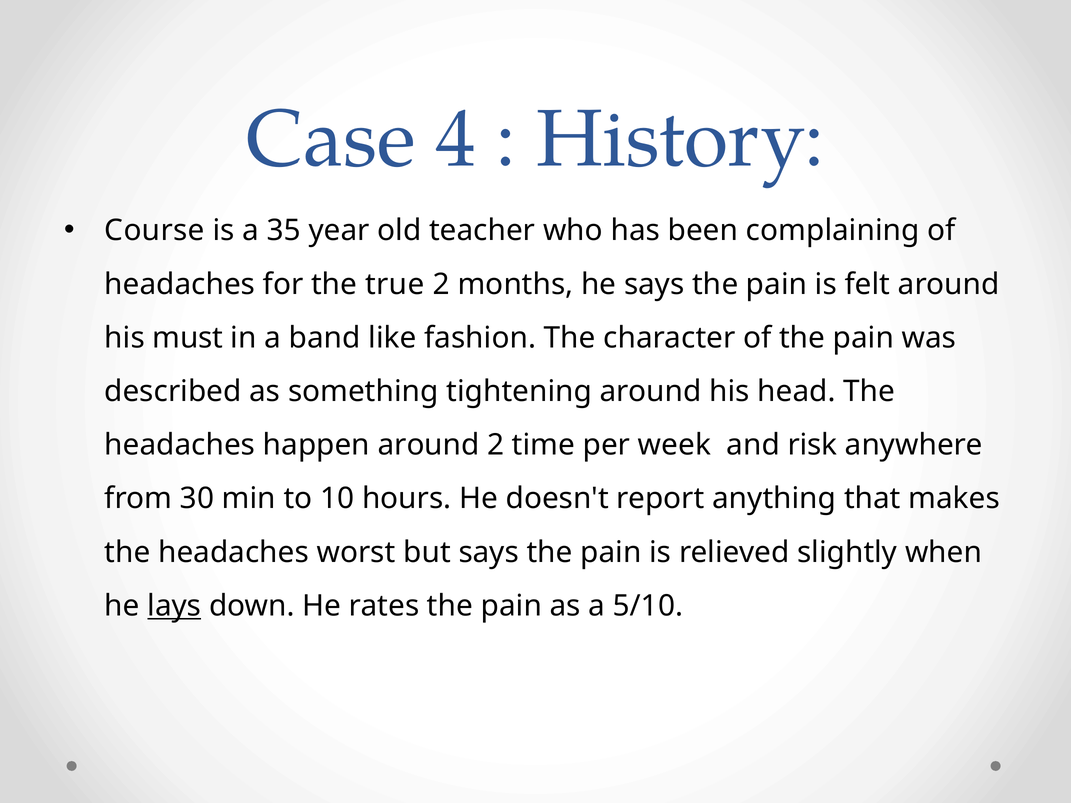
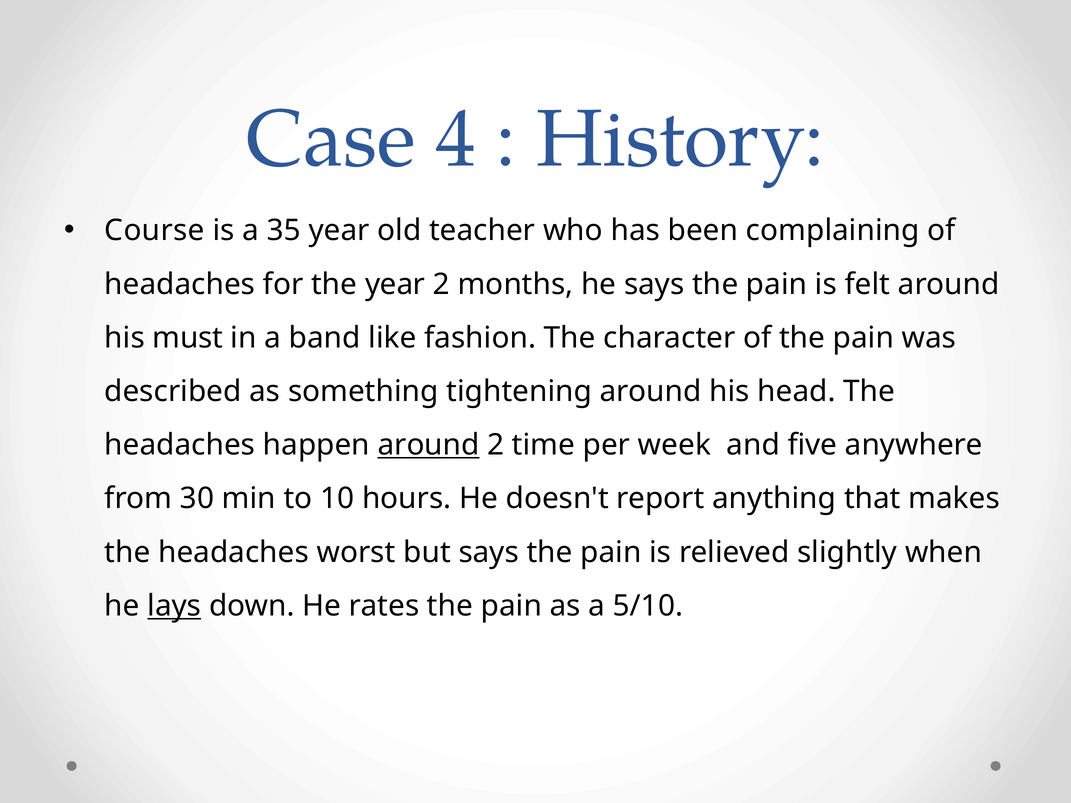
the true: true -> year
around at (429, 445) underline: none -> present
risk: risk -> five
